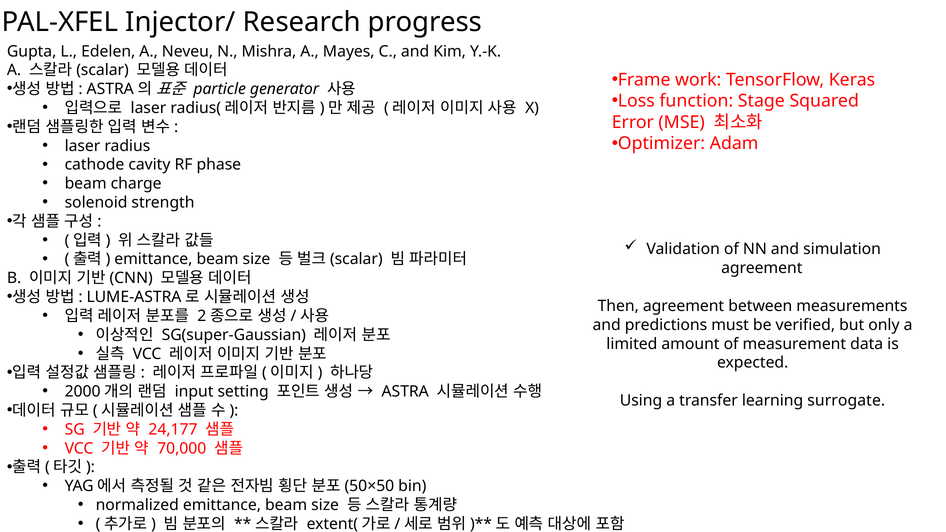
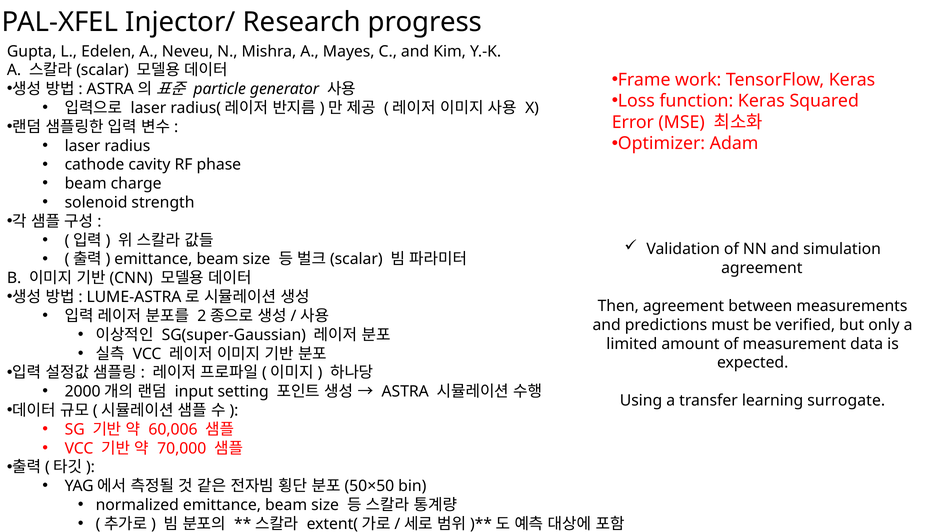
function Stage: Stage -> Keras
24,177: 24,177 -> 60,006
